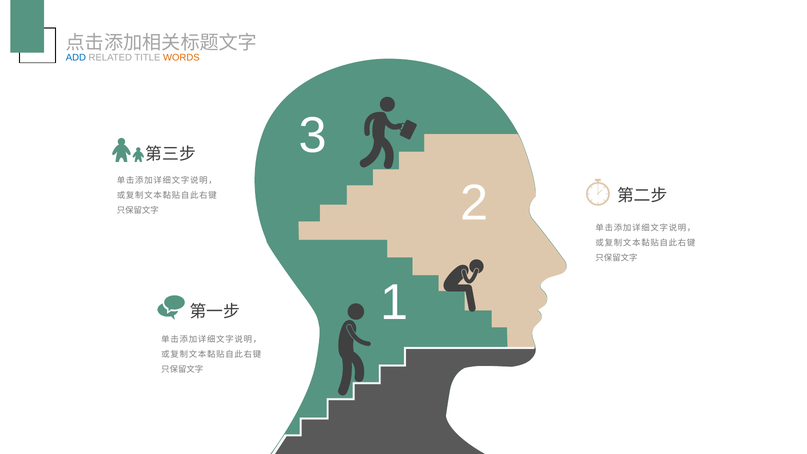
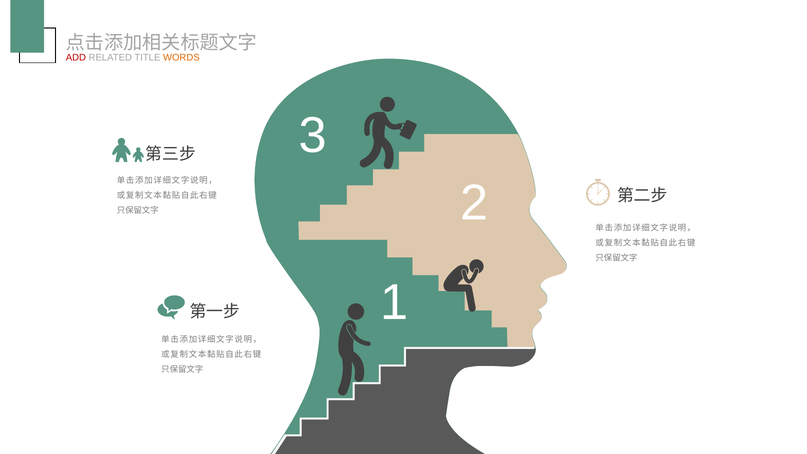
ADD colour: blue -> red
